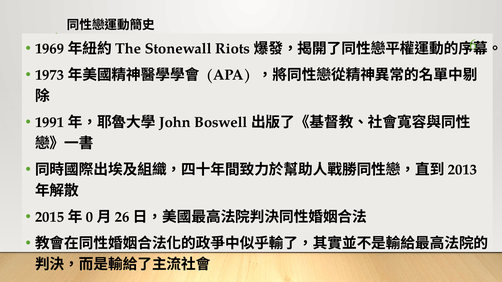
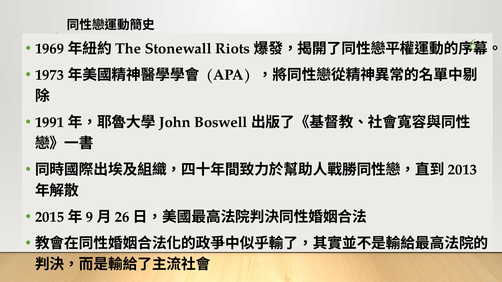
0: 0 -> 9
